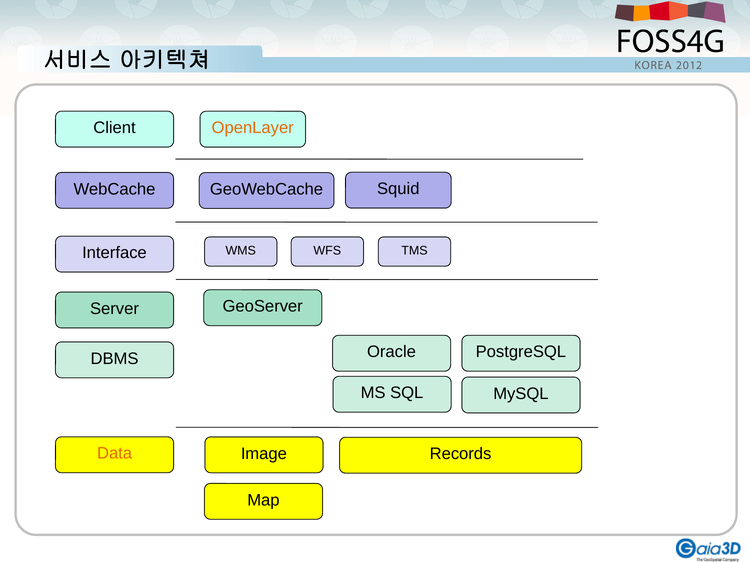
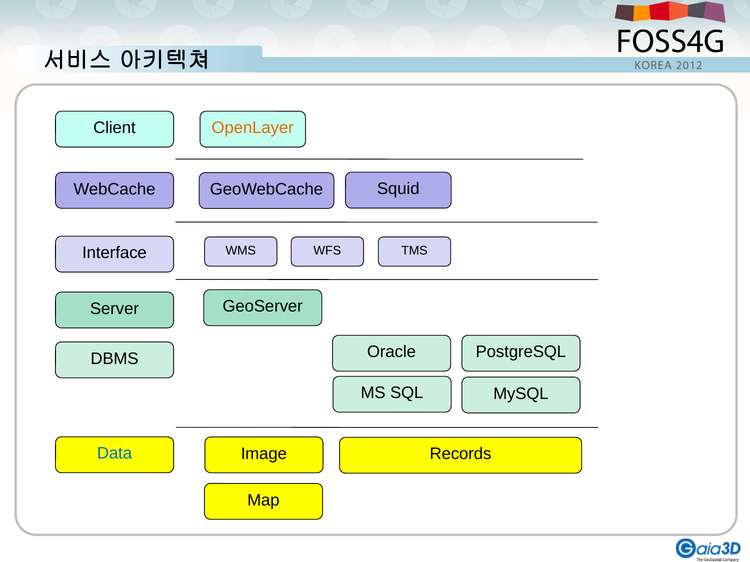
Data colour: orange -> blue
